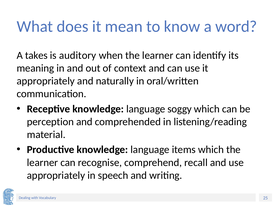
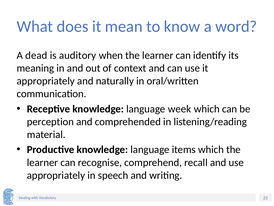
takes: takes -> dead
soggy: soggy -> week
